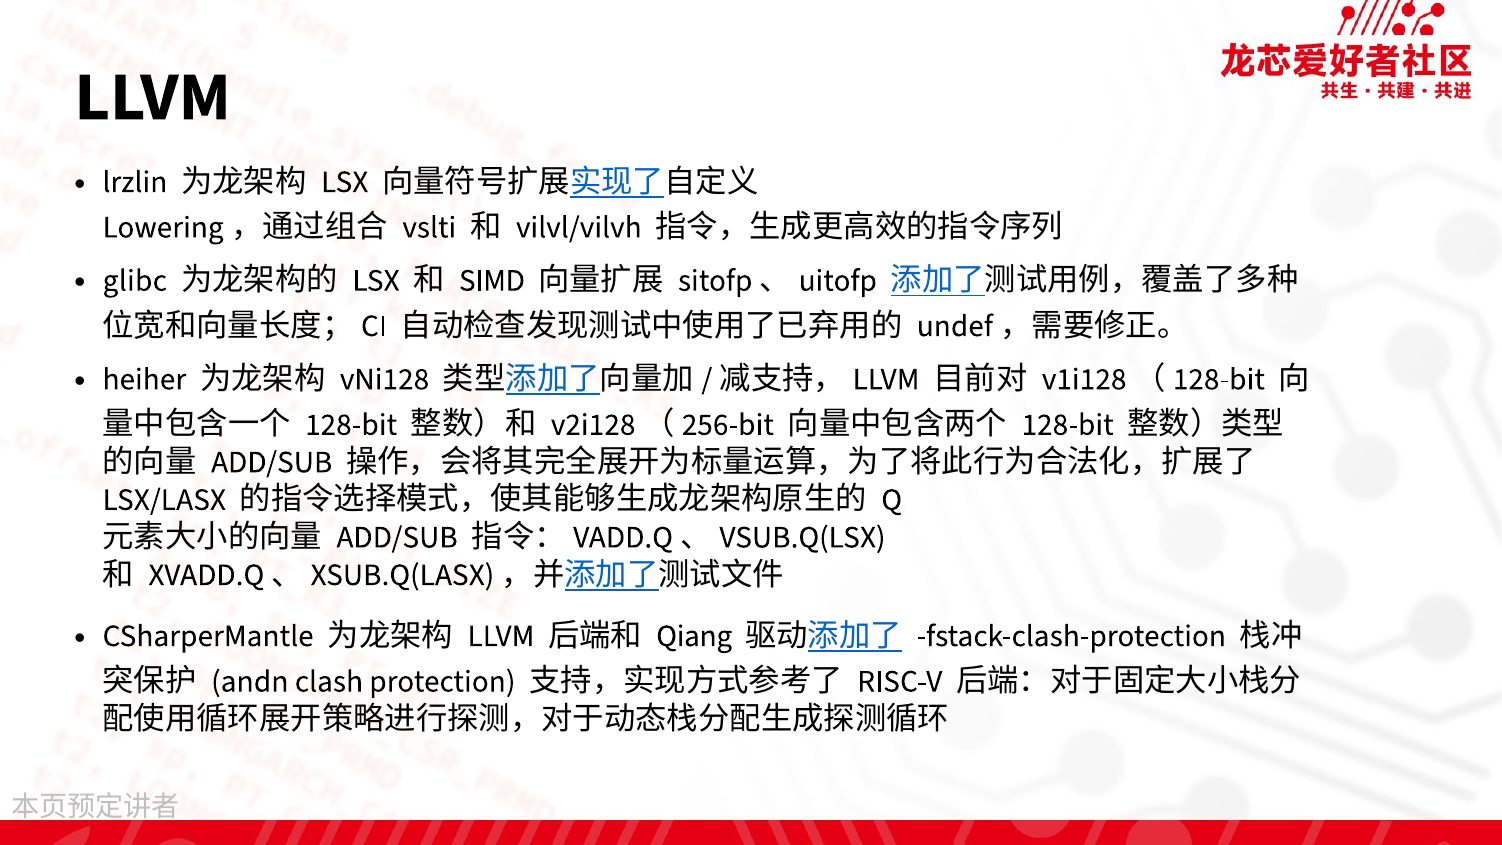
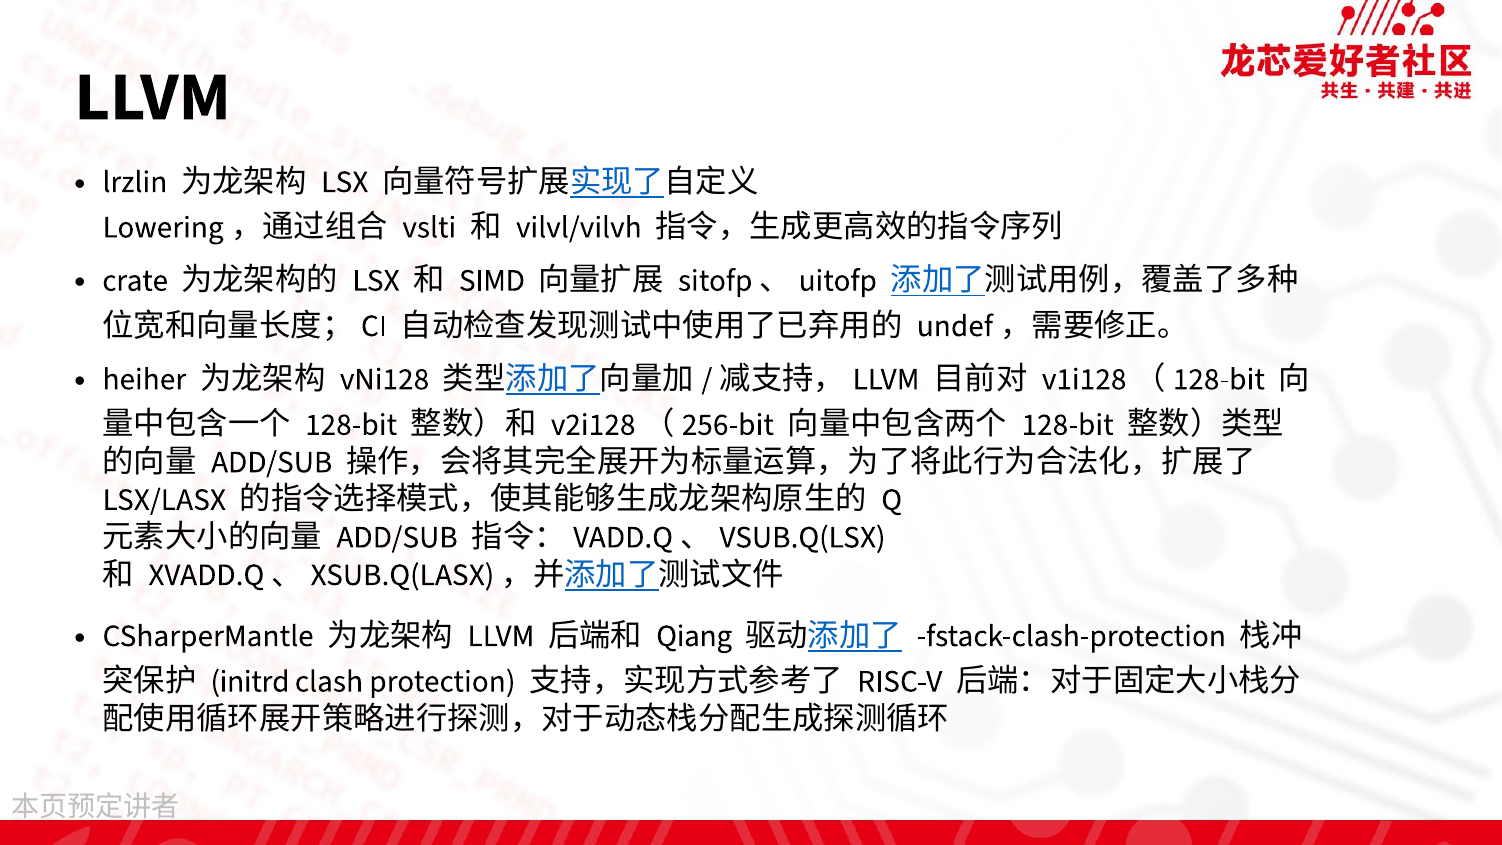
glibc: glibc -> crate
andn: andn -> initrd
